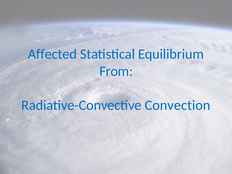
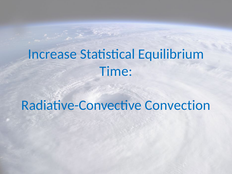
Affected: Affected -> Increase
From: From -> Time
